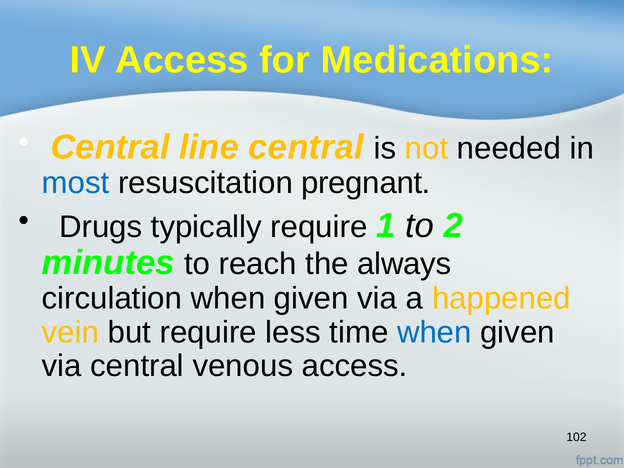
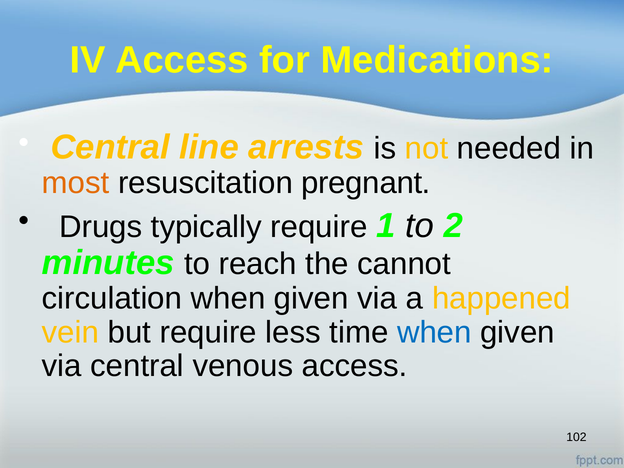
line central: central -> arrests
most colour: blue -> orange
always: always -> cannot
